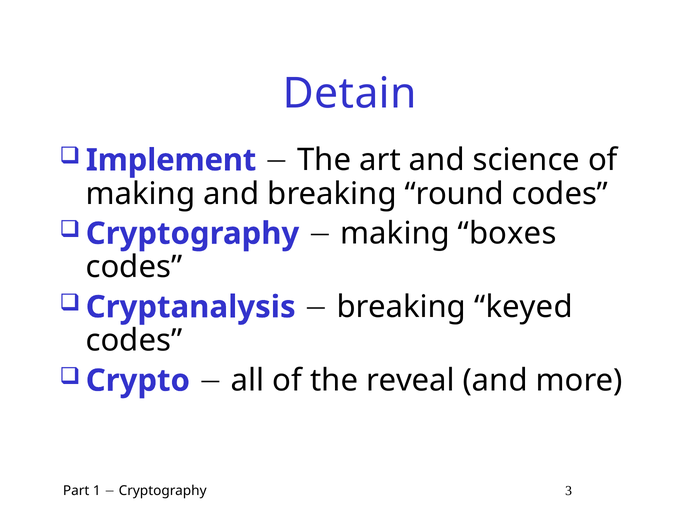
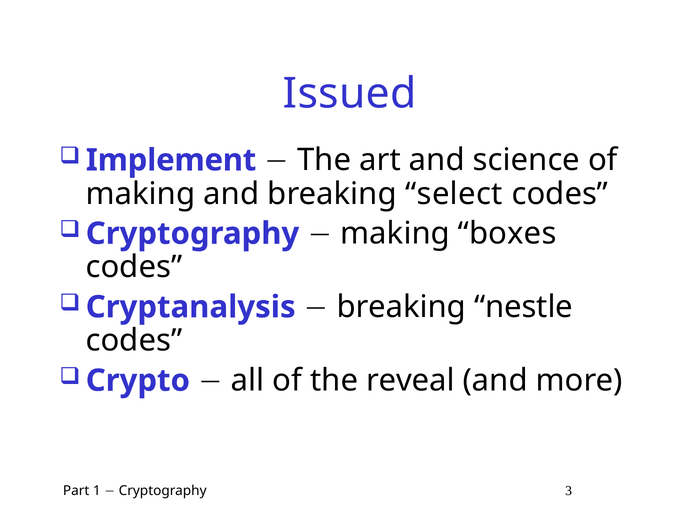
Detain: Detain -> Issued
round: round -> select
keyed: keyed -> nestle
